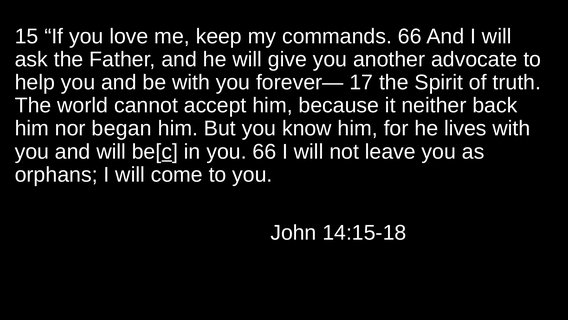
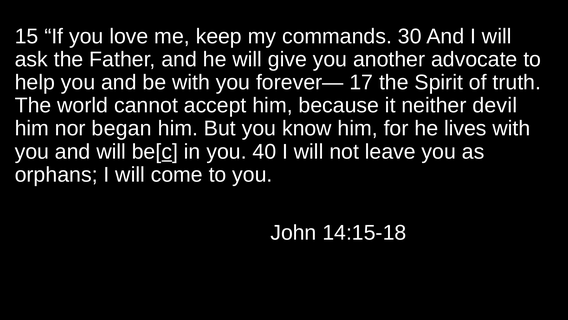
commands 66: 66 -> 30
back: back -> devil
you 66: 66 -> 40
